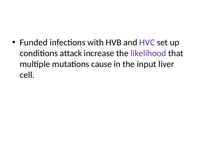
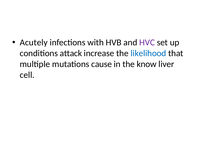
Funded: Funded -> Acutely
likelihood colour: purple -> blue
input: input -> know
